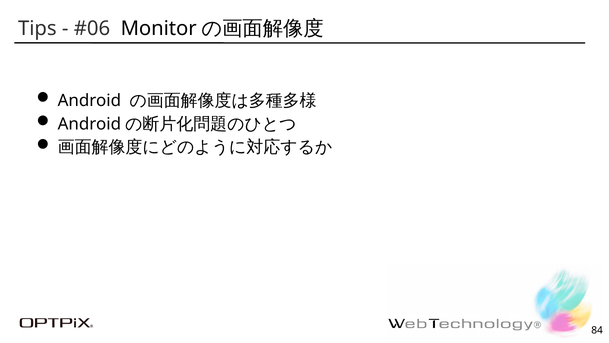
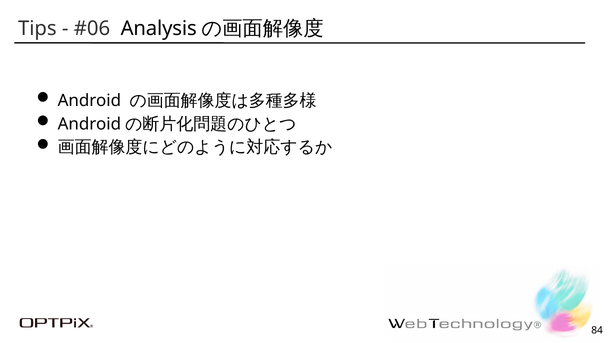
Monitor: Monitor -> Analysis
